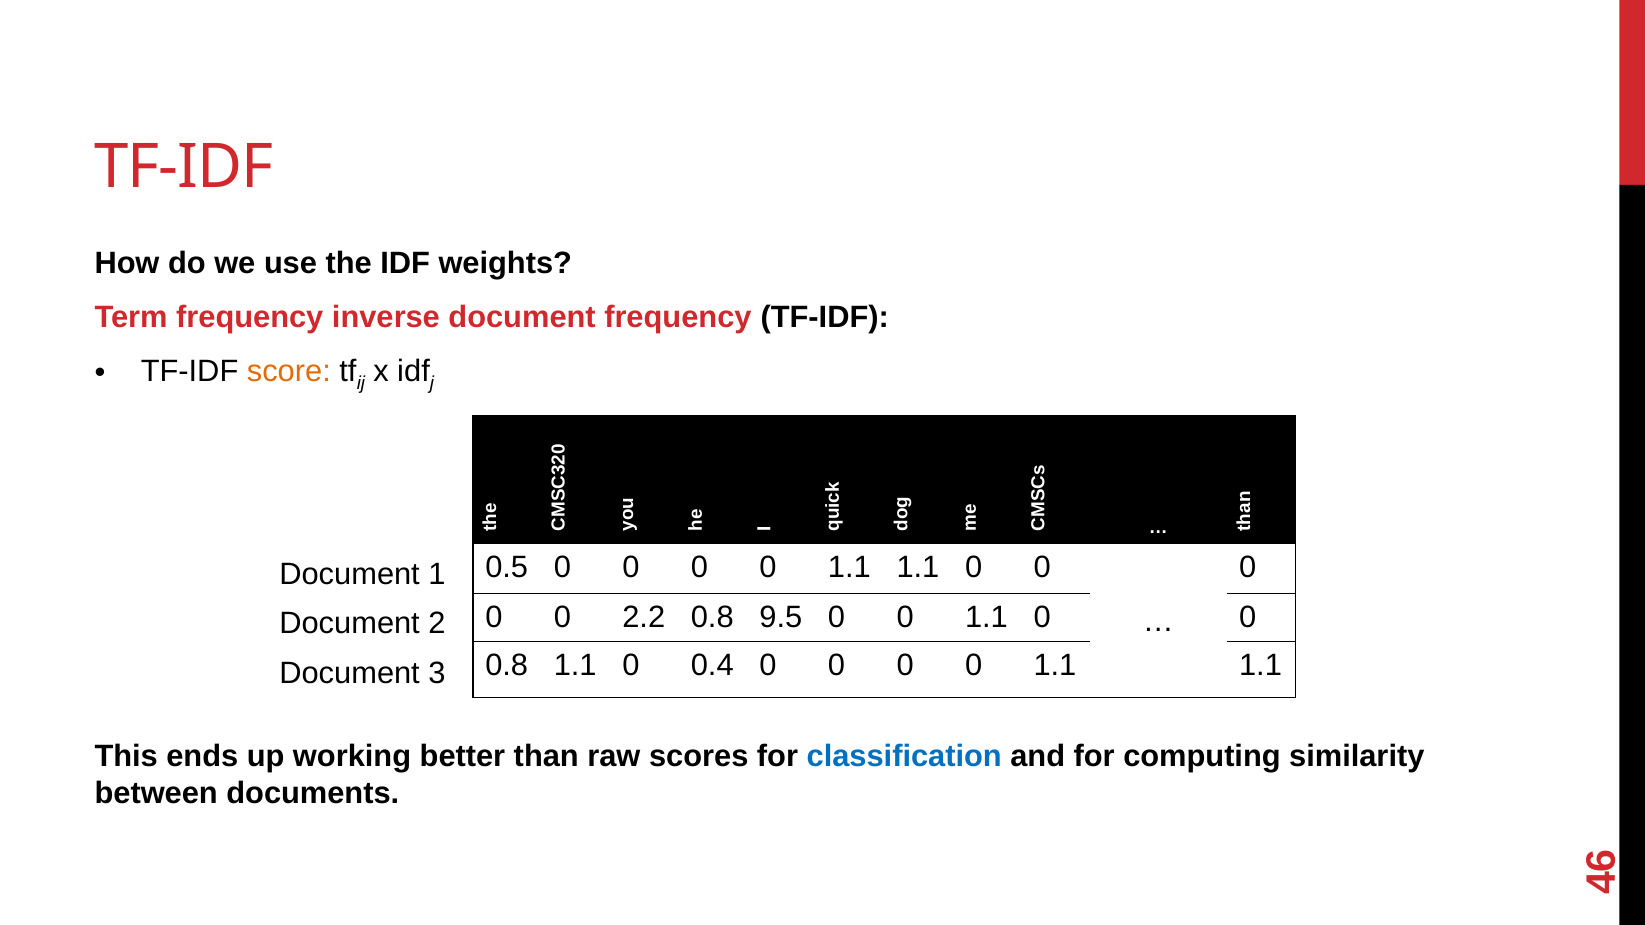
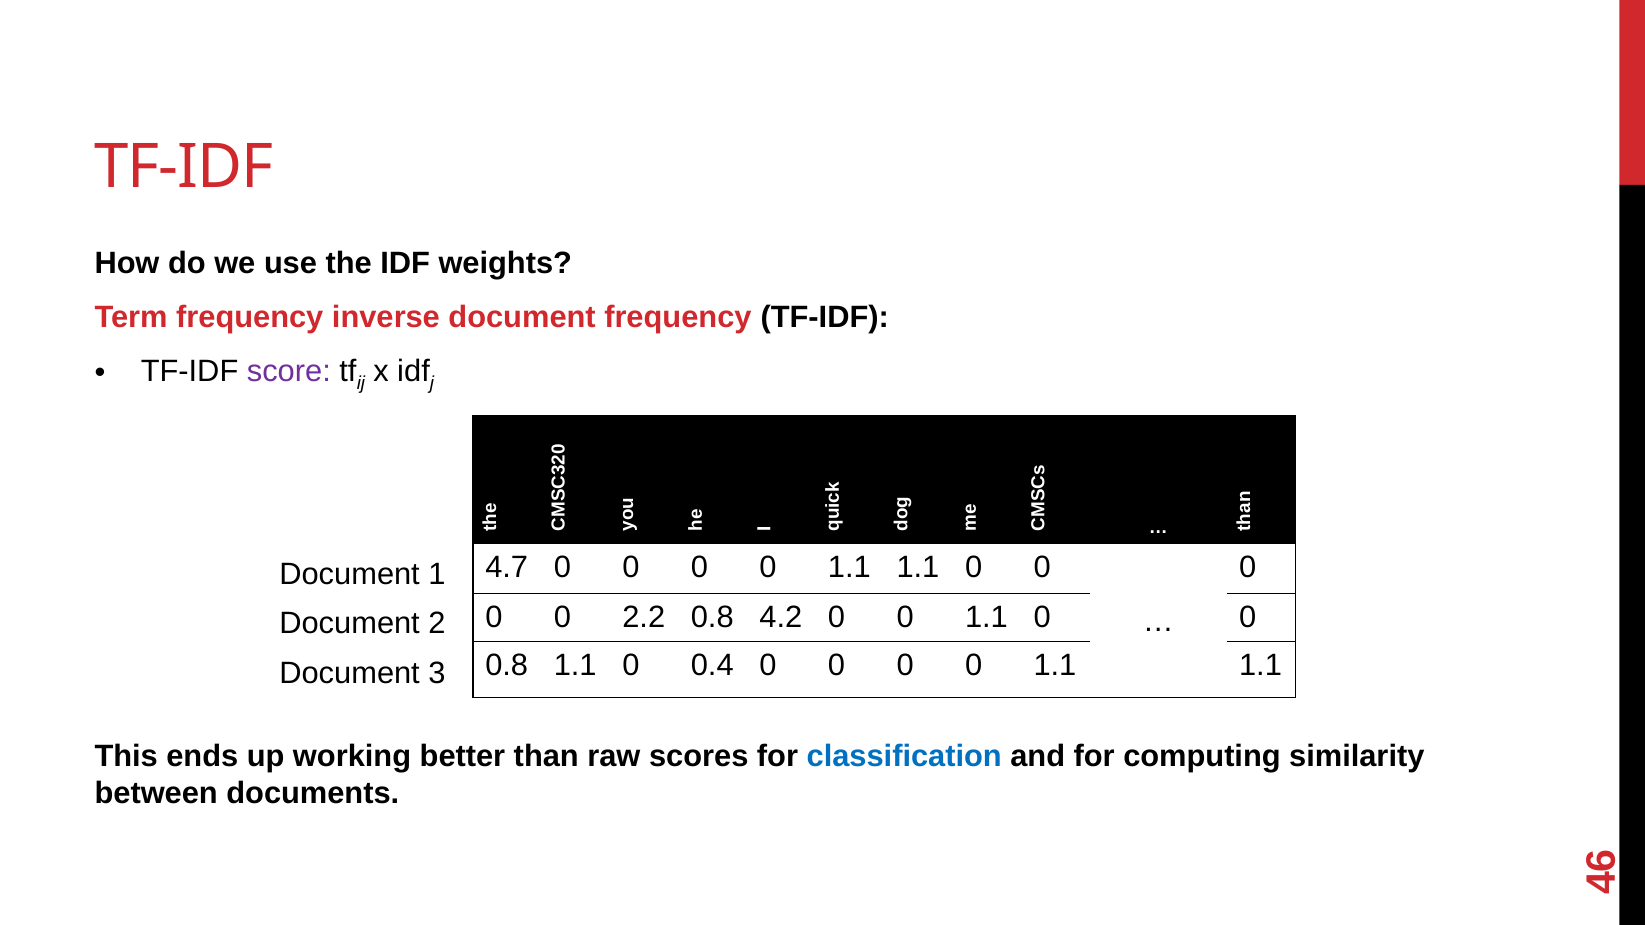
score colour: orange -> purple
0.5: 0.5 -> 4.7
9.5: 9.5 -> 4.2
